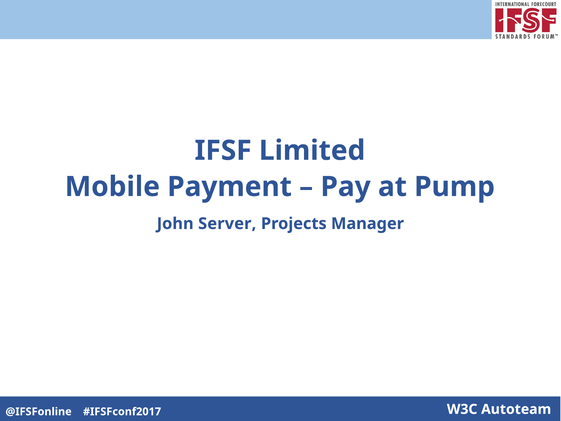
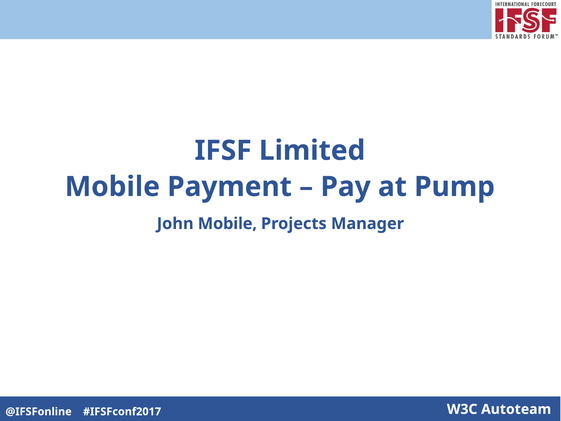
John Server: Server -> Mobile
